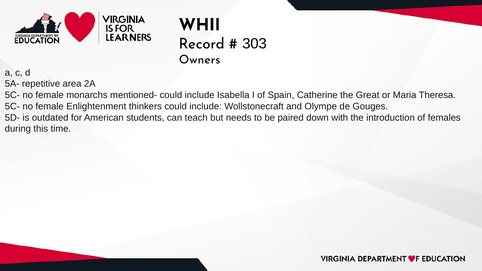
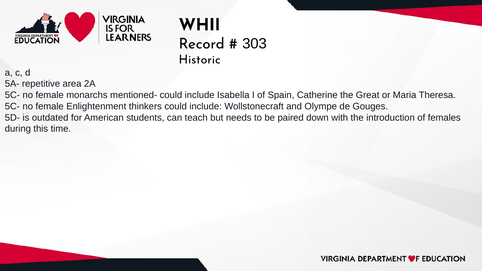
Owners: Owners -> Historic
